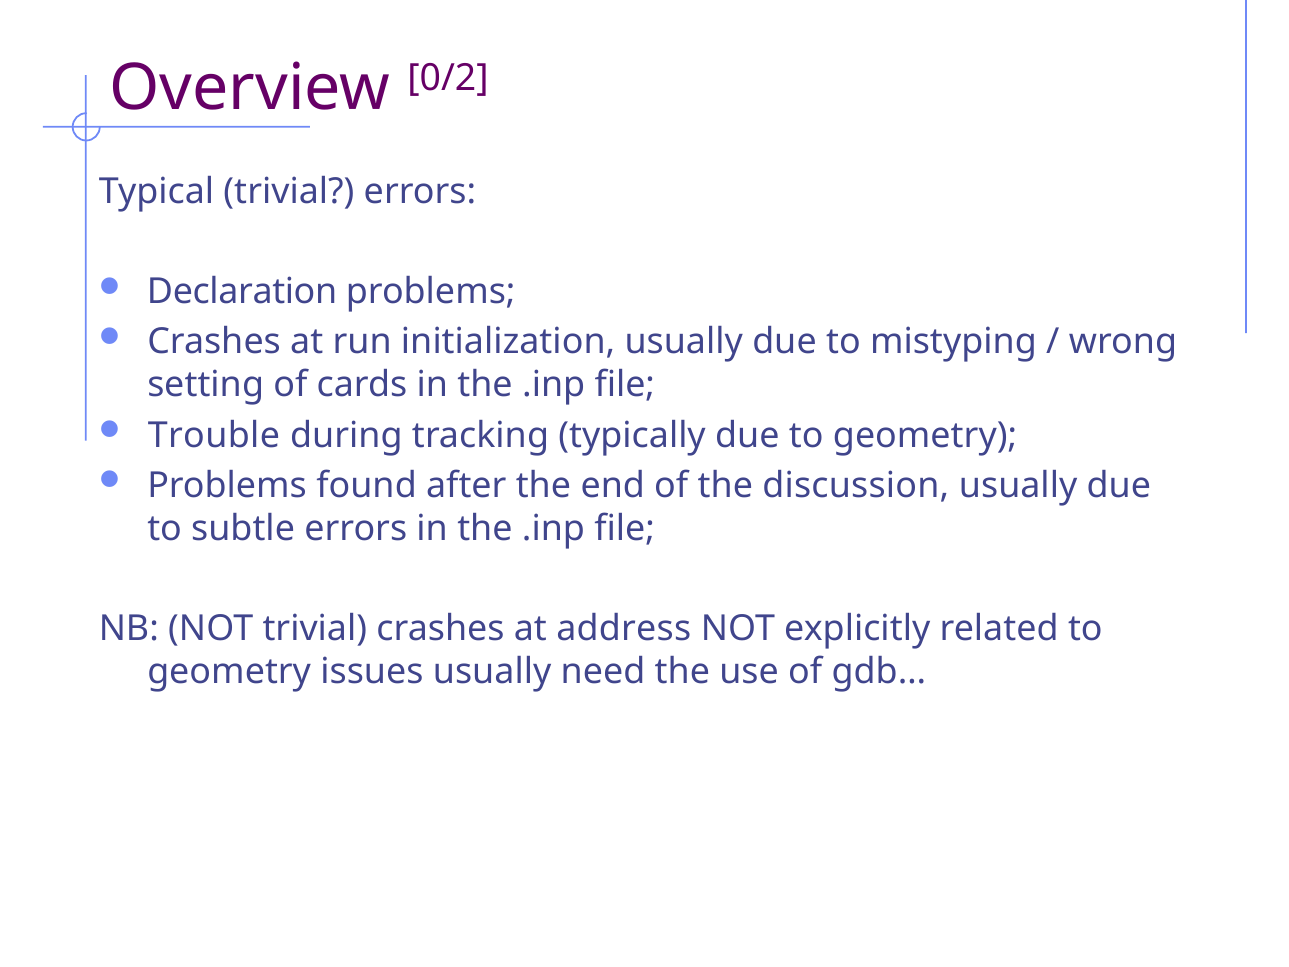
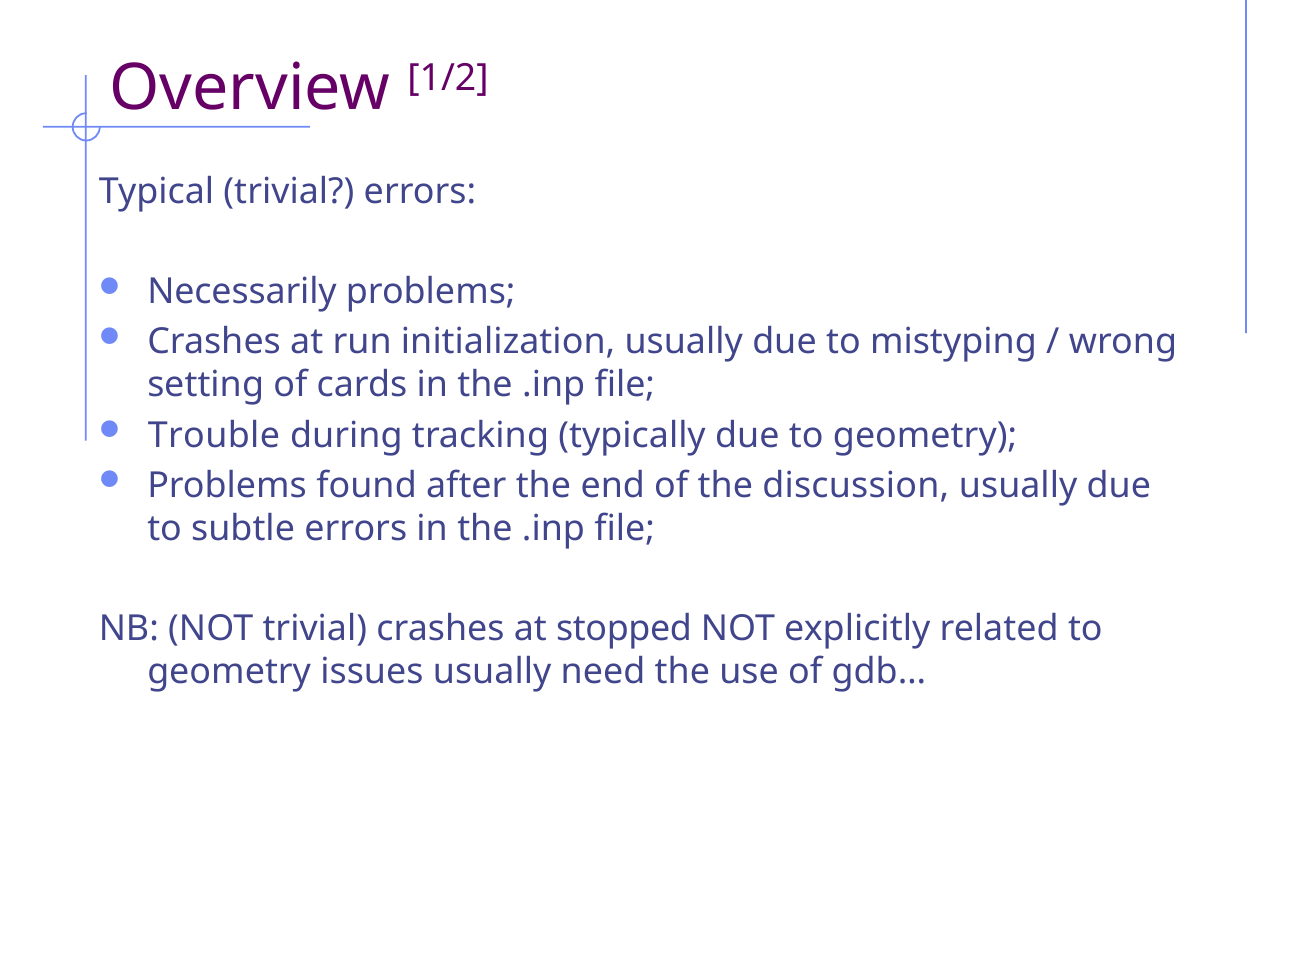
0/2: 0/2 -> 1/2
Declaration: Declaration -> Necessarily
address: address -> stopped
